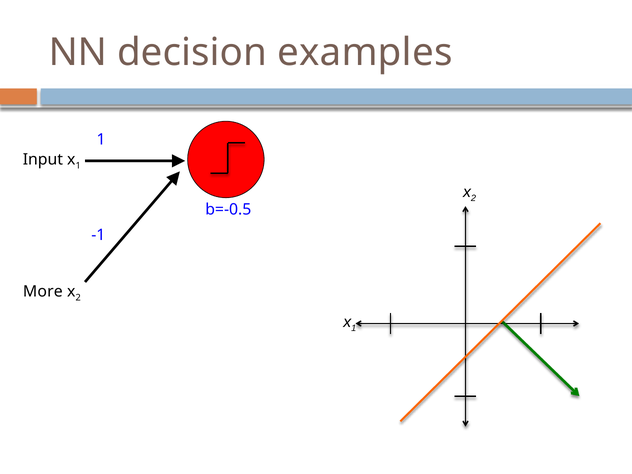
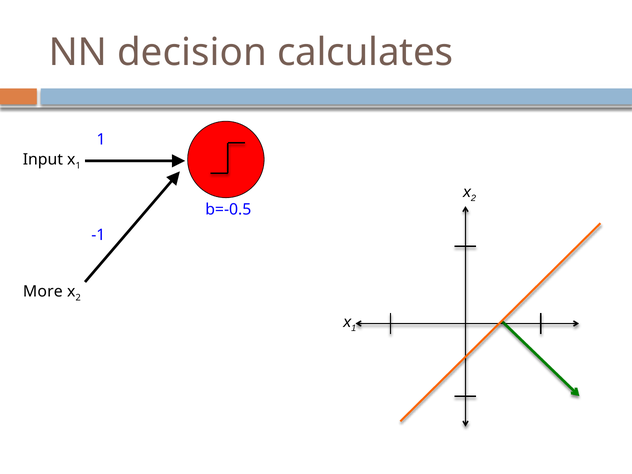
examples: examples -> calculates
